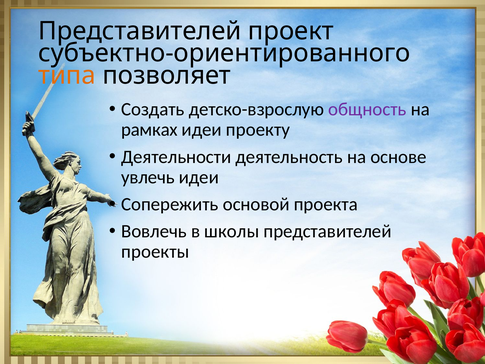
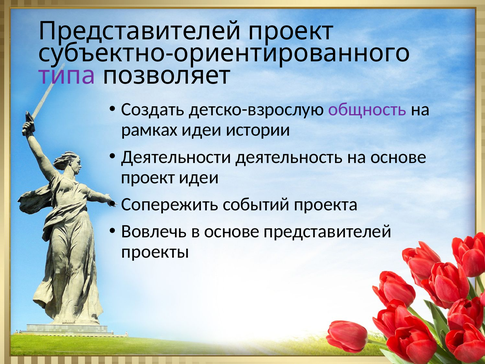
типа colour: orange -> purple
проекту: проекту -> истории
увлечь at (148, 177): увлечь -> проект
основой: основой -> событий
в школы: школы -> основе
